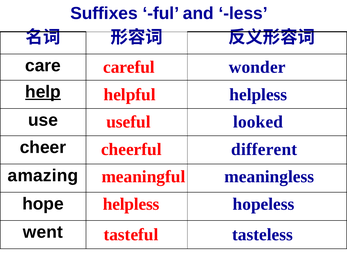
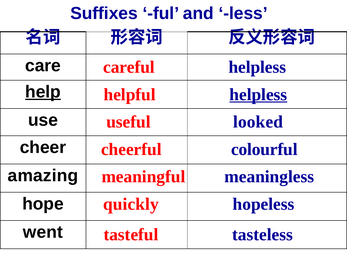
careful wonder: wonder -> helpless
helpless at (258, 94) underline: none -> present
different: different -> colourful
helpless at (131, 204): helpless -> quickly
